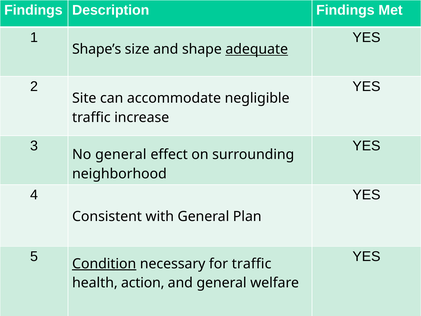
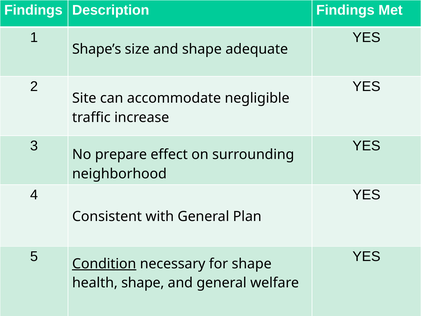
adequate underline: present -> none
No general: general -> prepare
for traffic: traffic -> shape
health action: action -> shape
